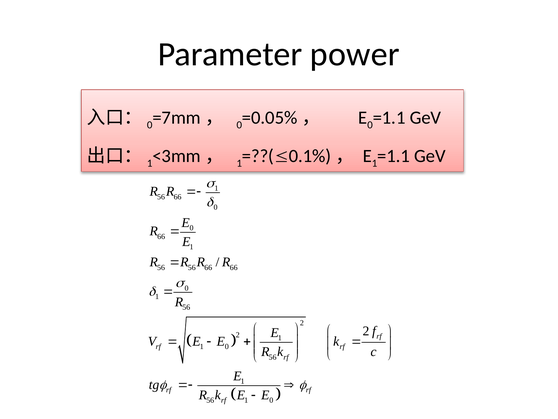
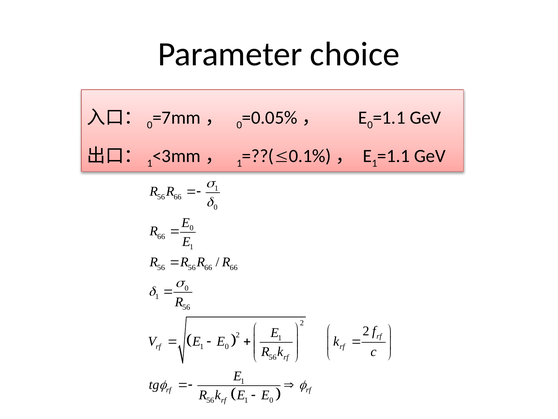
power: power -> choice
